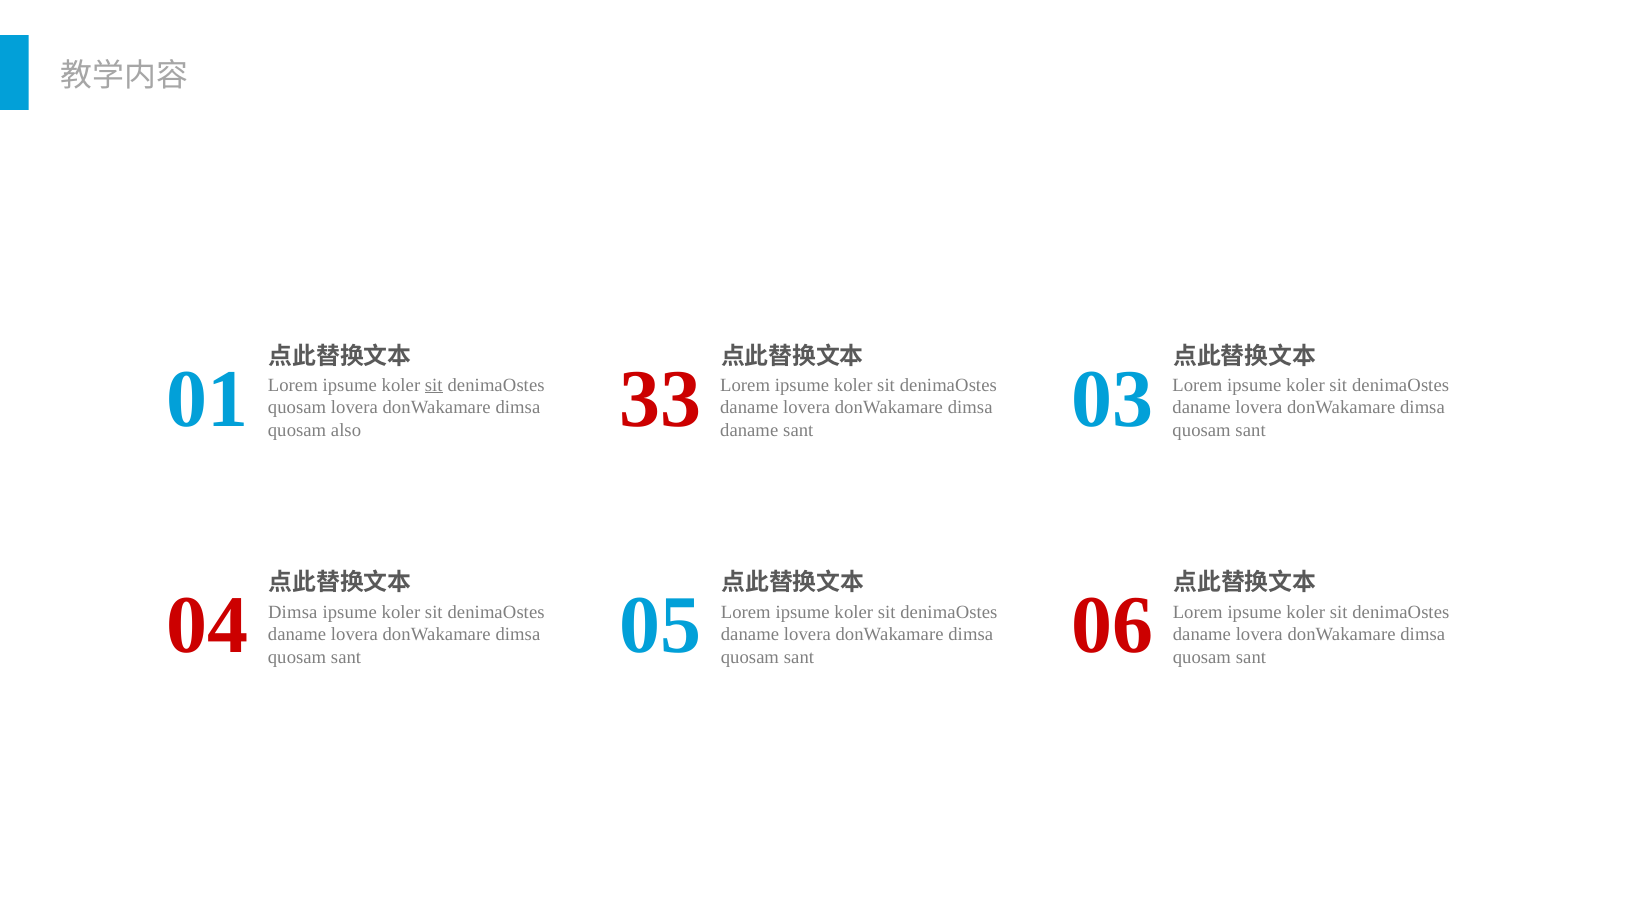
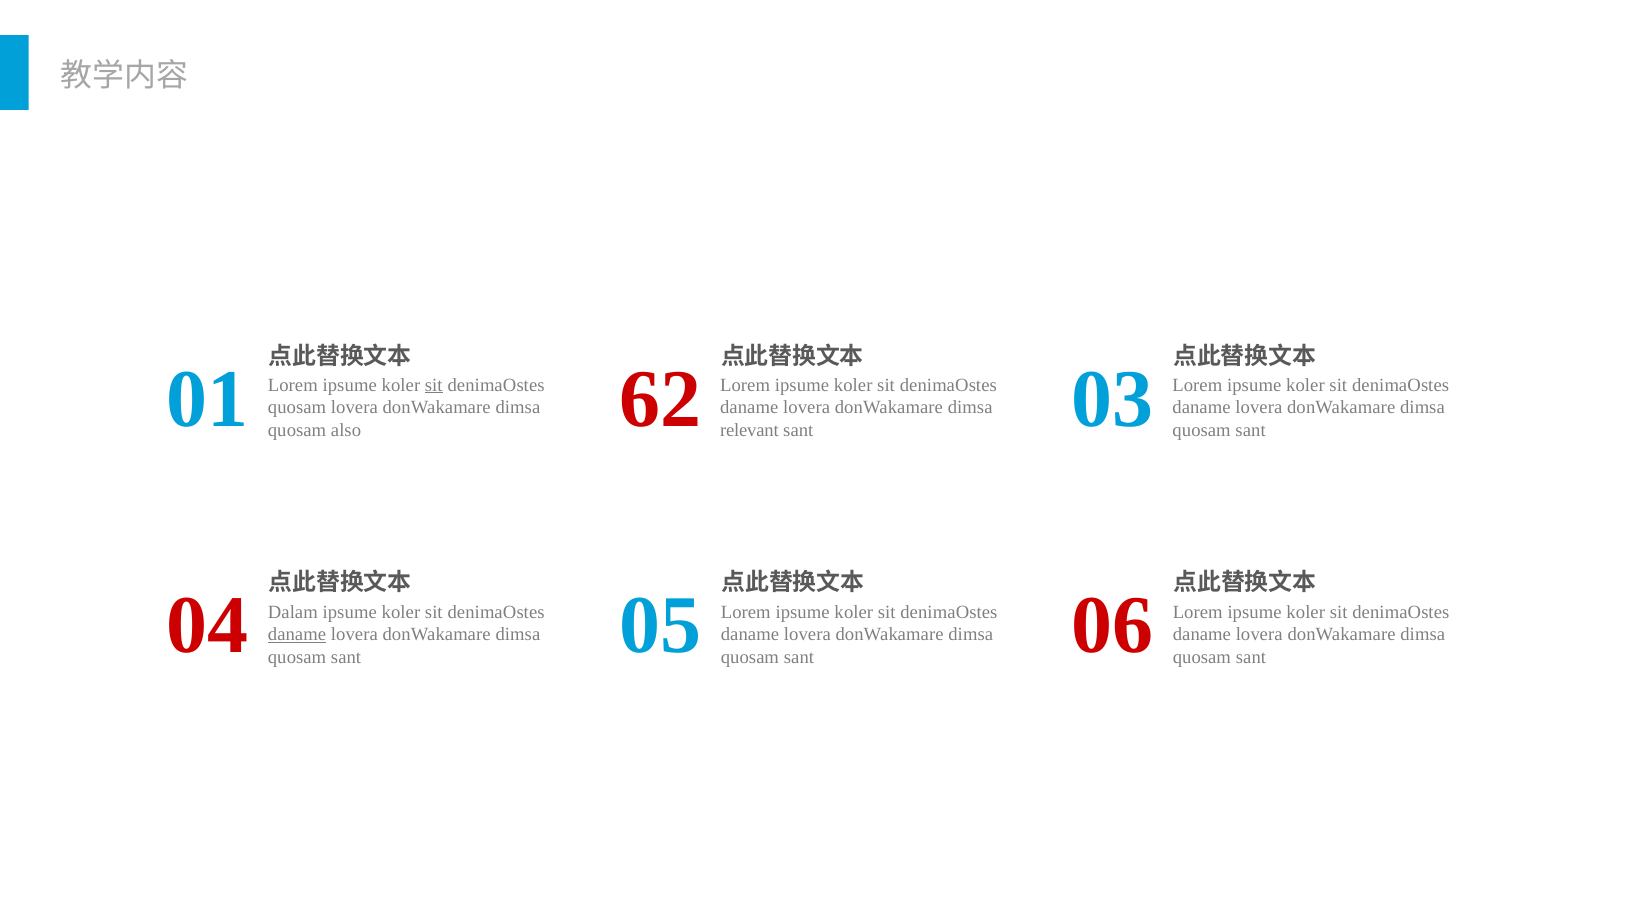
33: 33 -> 62
daname at (749, 430): daname -> relevant
Dimsa at (293, 612): Dimsa -> Dalam
daname at (297, 635) underline: none -> present
